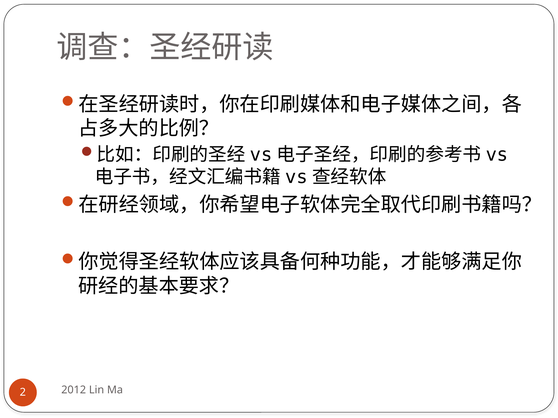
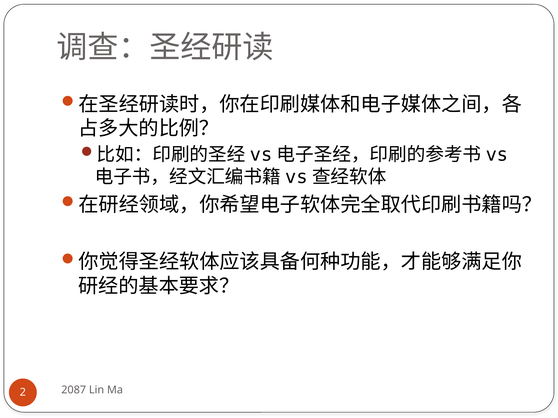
2012: 2012 -> 2087
